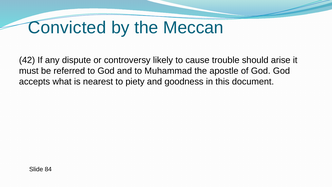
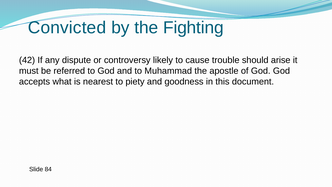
Meccan: Meccan -> Fighting
